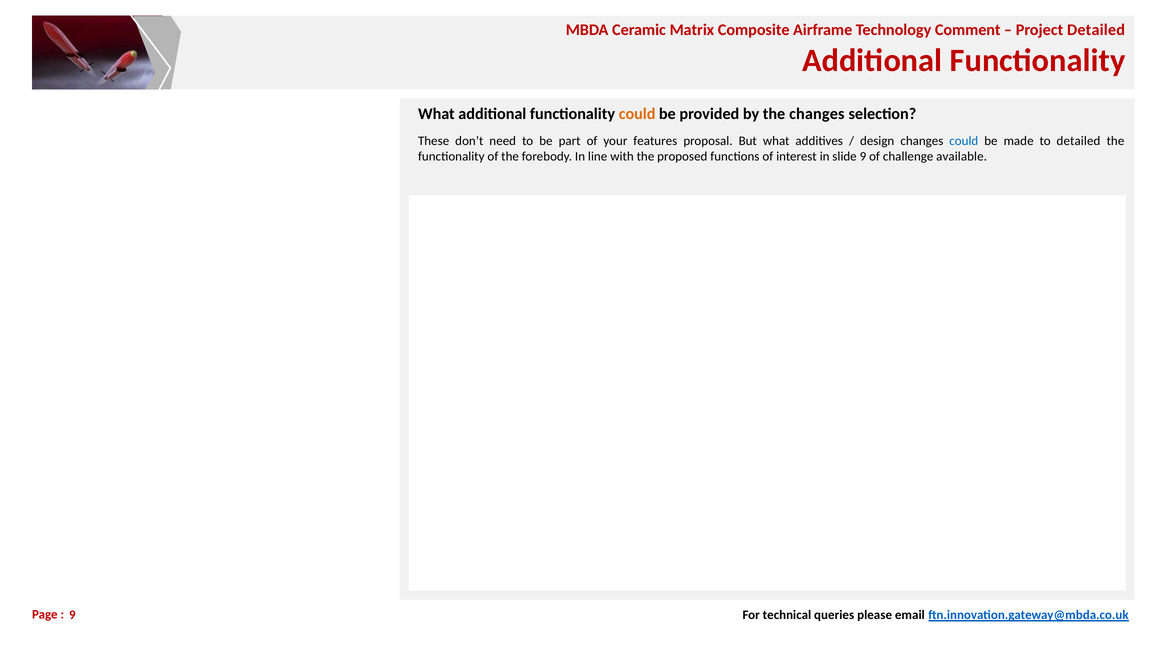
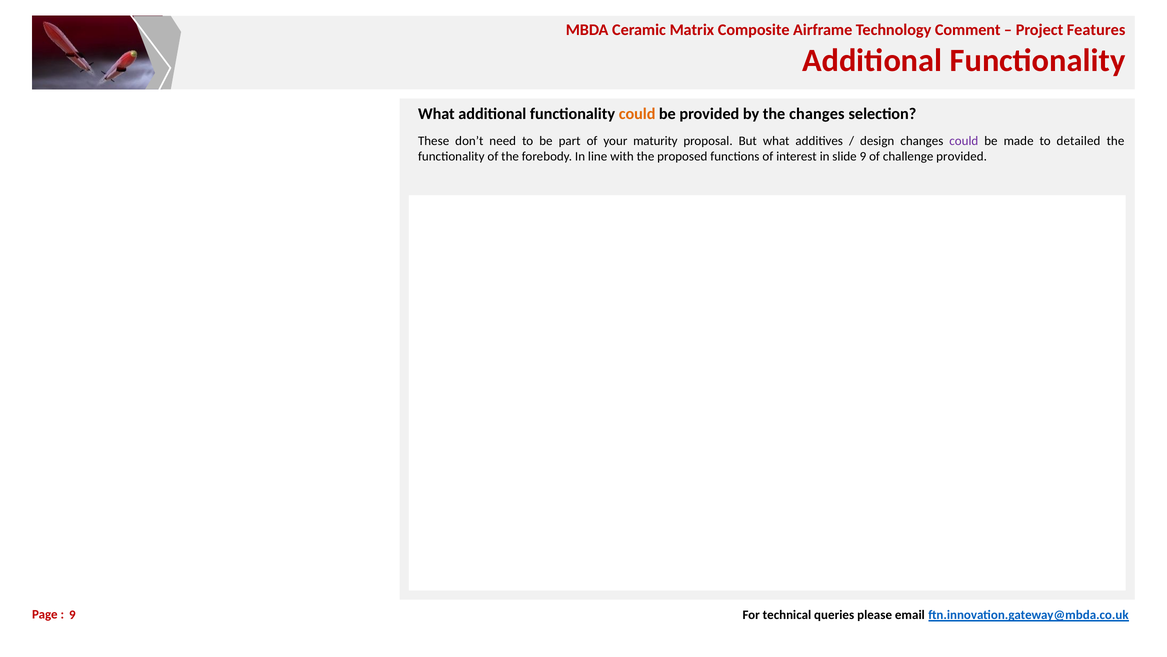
Detailed at (1096, 30): Detailed -> Features
features: features -> maturity
could at (964, 141) colour: blue -> purple
challenge available: available -> provided
